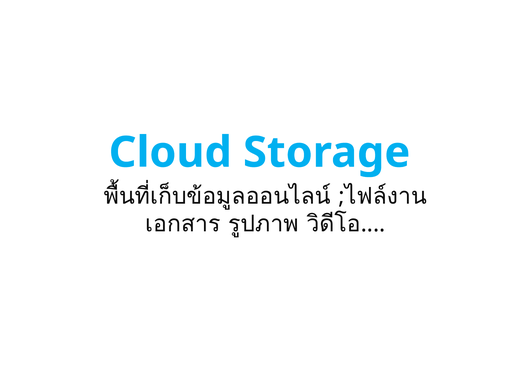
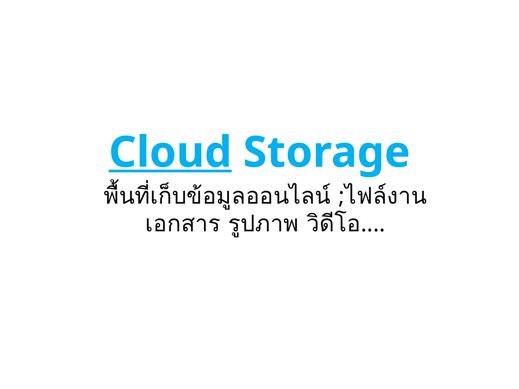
Cloud underline: none -> present
